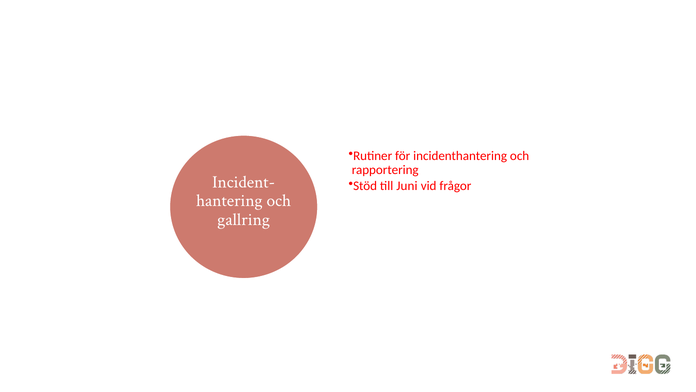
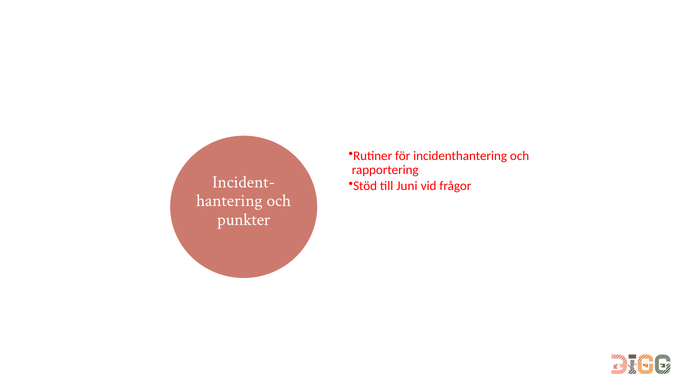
gallring: gallring -> punkter
